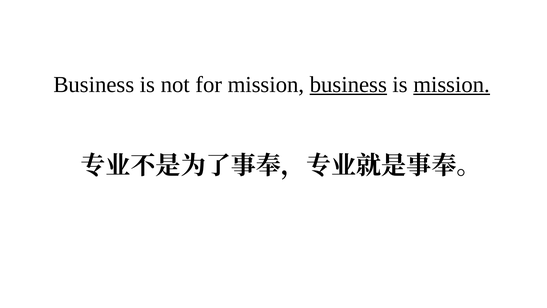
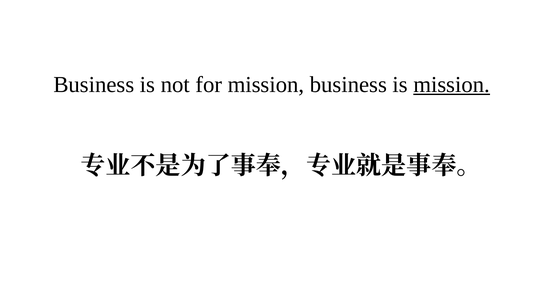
business at (348, 85) underline: present -> none
